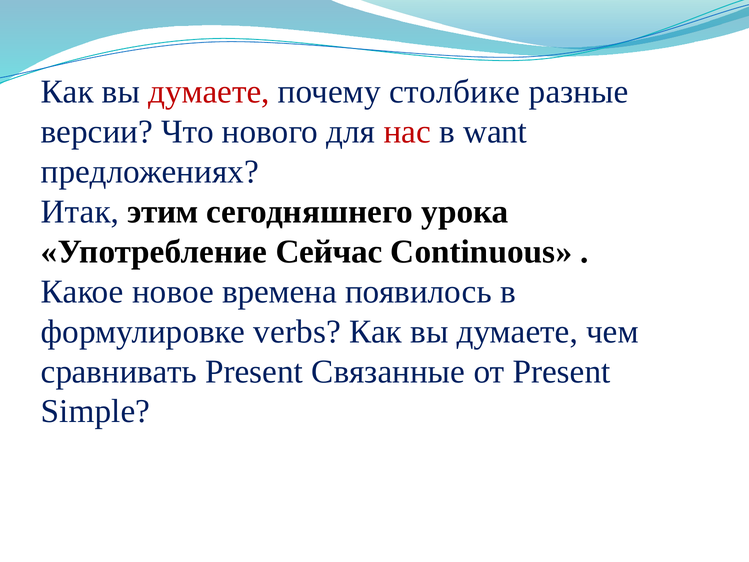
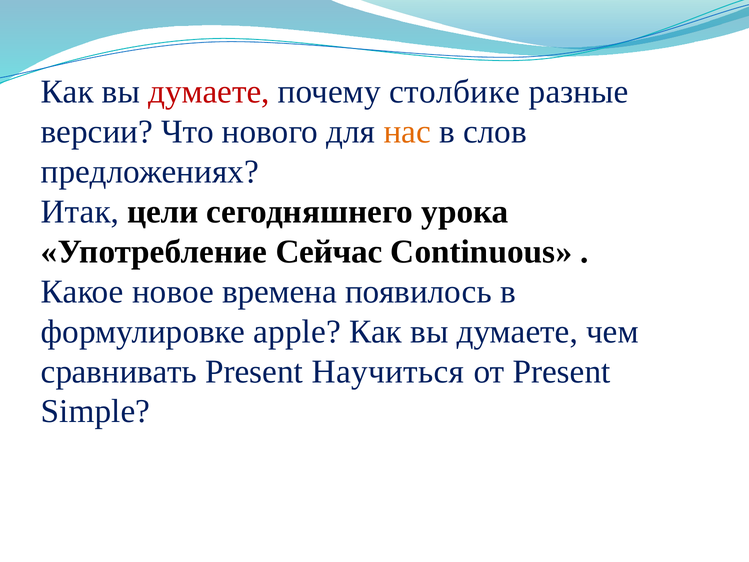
нас colour: red -> orange
want: want -> слов
этим: этим -> цели
verbs: verbs -> apple
Связанные: Связанные -> Научиться
